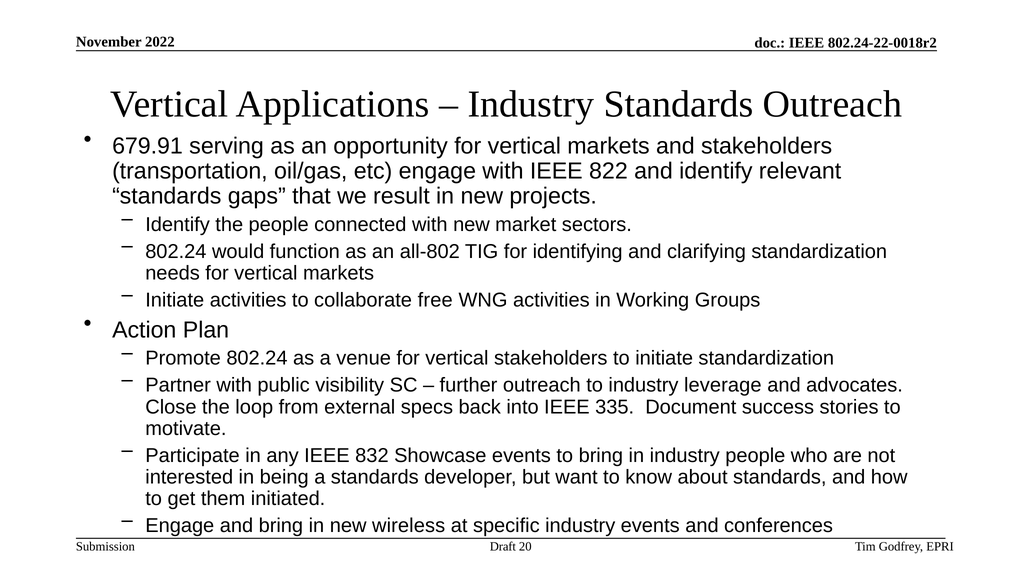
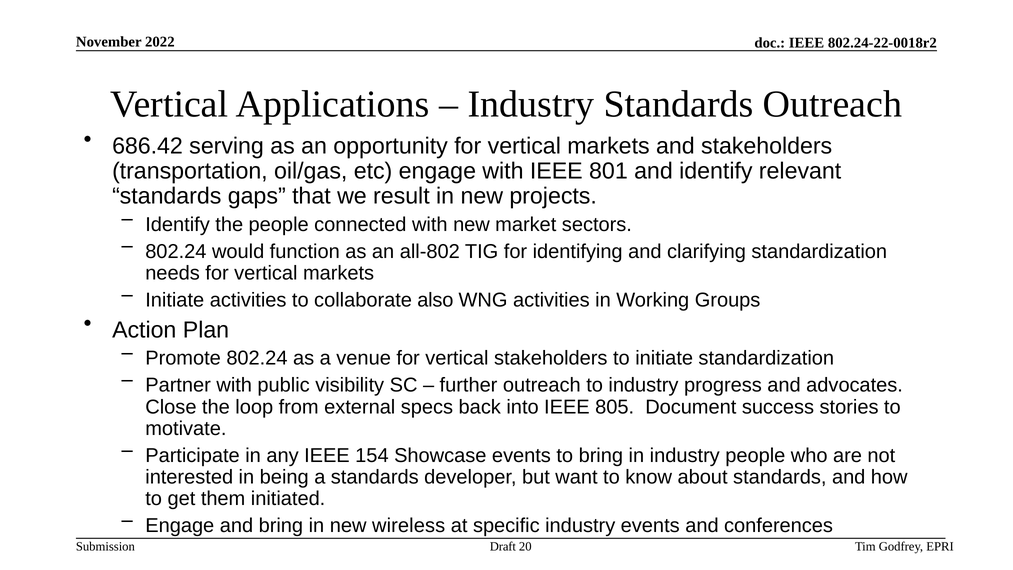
679.91: 679.91 -> 686.42
822: 822 -> 801
free: free -> also
leverage: leverage -> progress
335: 335 -> 805
832: 832 -> 154
